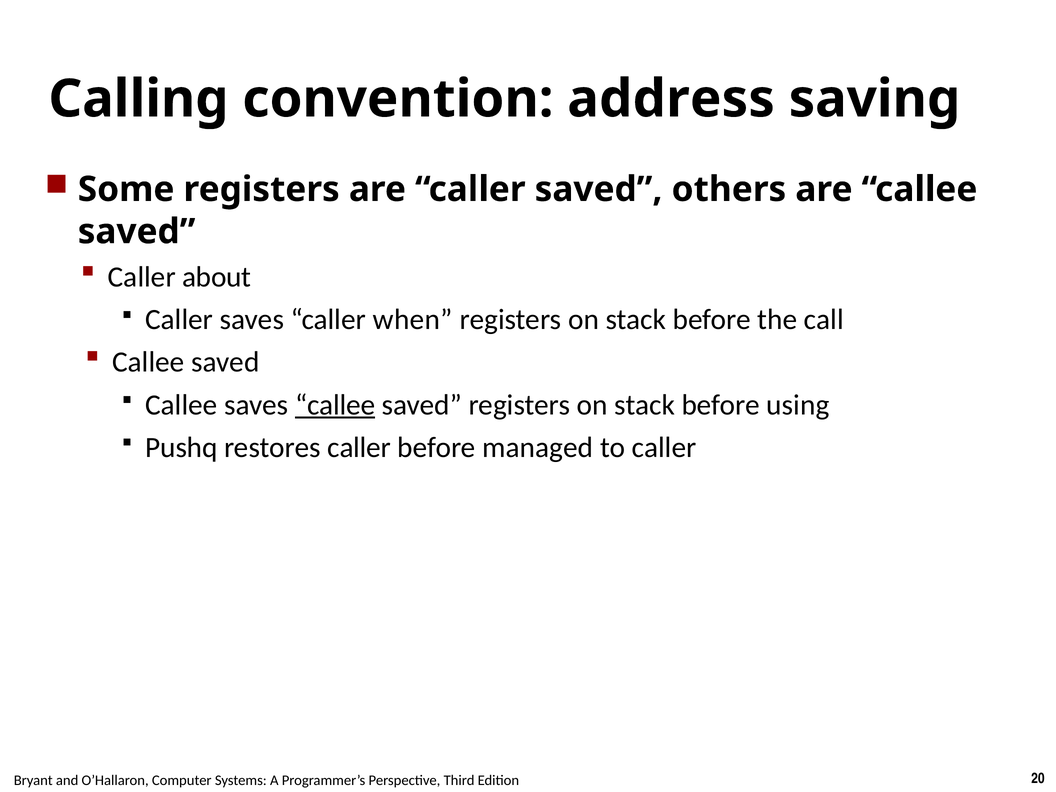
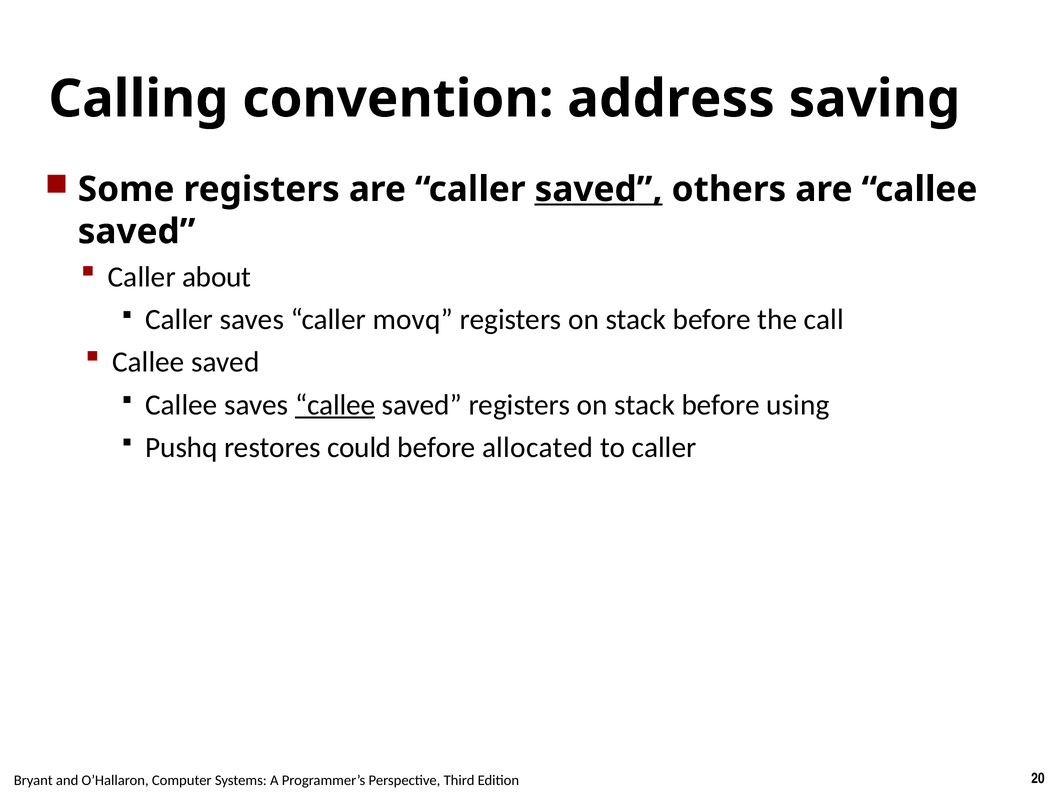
saved at (599, 189) underline: none -> present
when: when -> movq
restores caller: caller -> could
managed: managed -> allocated
